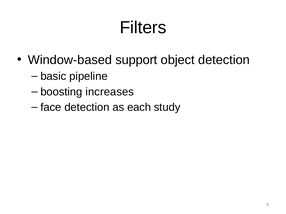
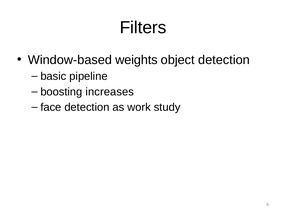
support: support -> weights
each: each -> work
